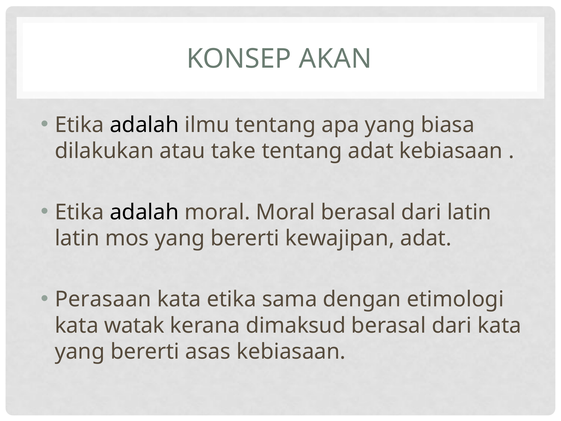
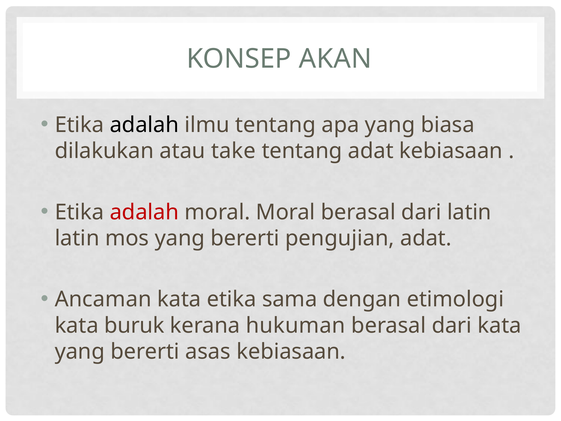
adalah at (144, 212) colour: black -> red
kewajipan: kewajipan -> pengujian
Perasaan: Perasaan -> Ancaman
watak: watak -> buruk
dimaksud: dimaksud -> hukuman
